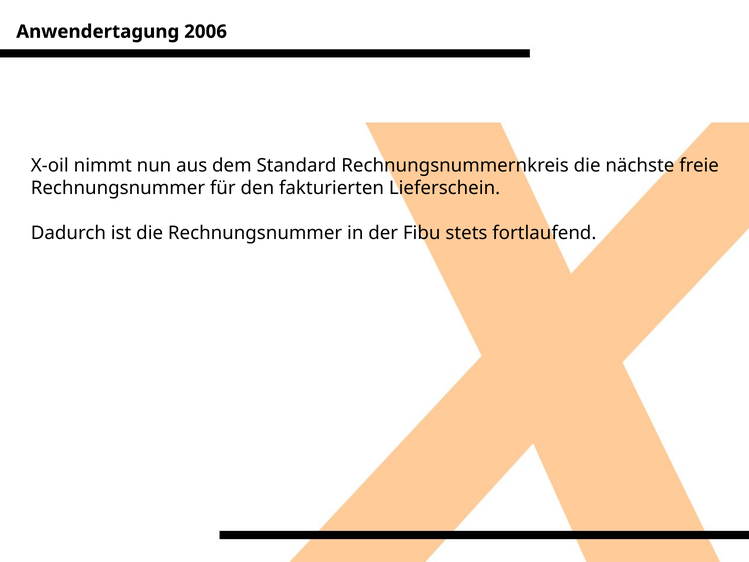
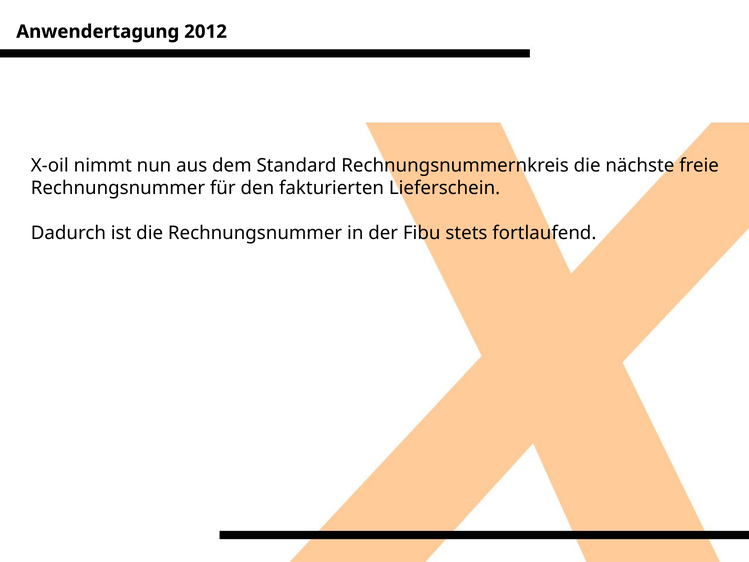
2006: 2006 -> 2012
